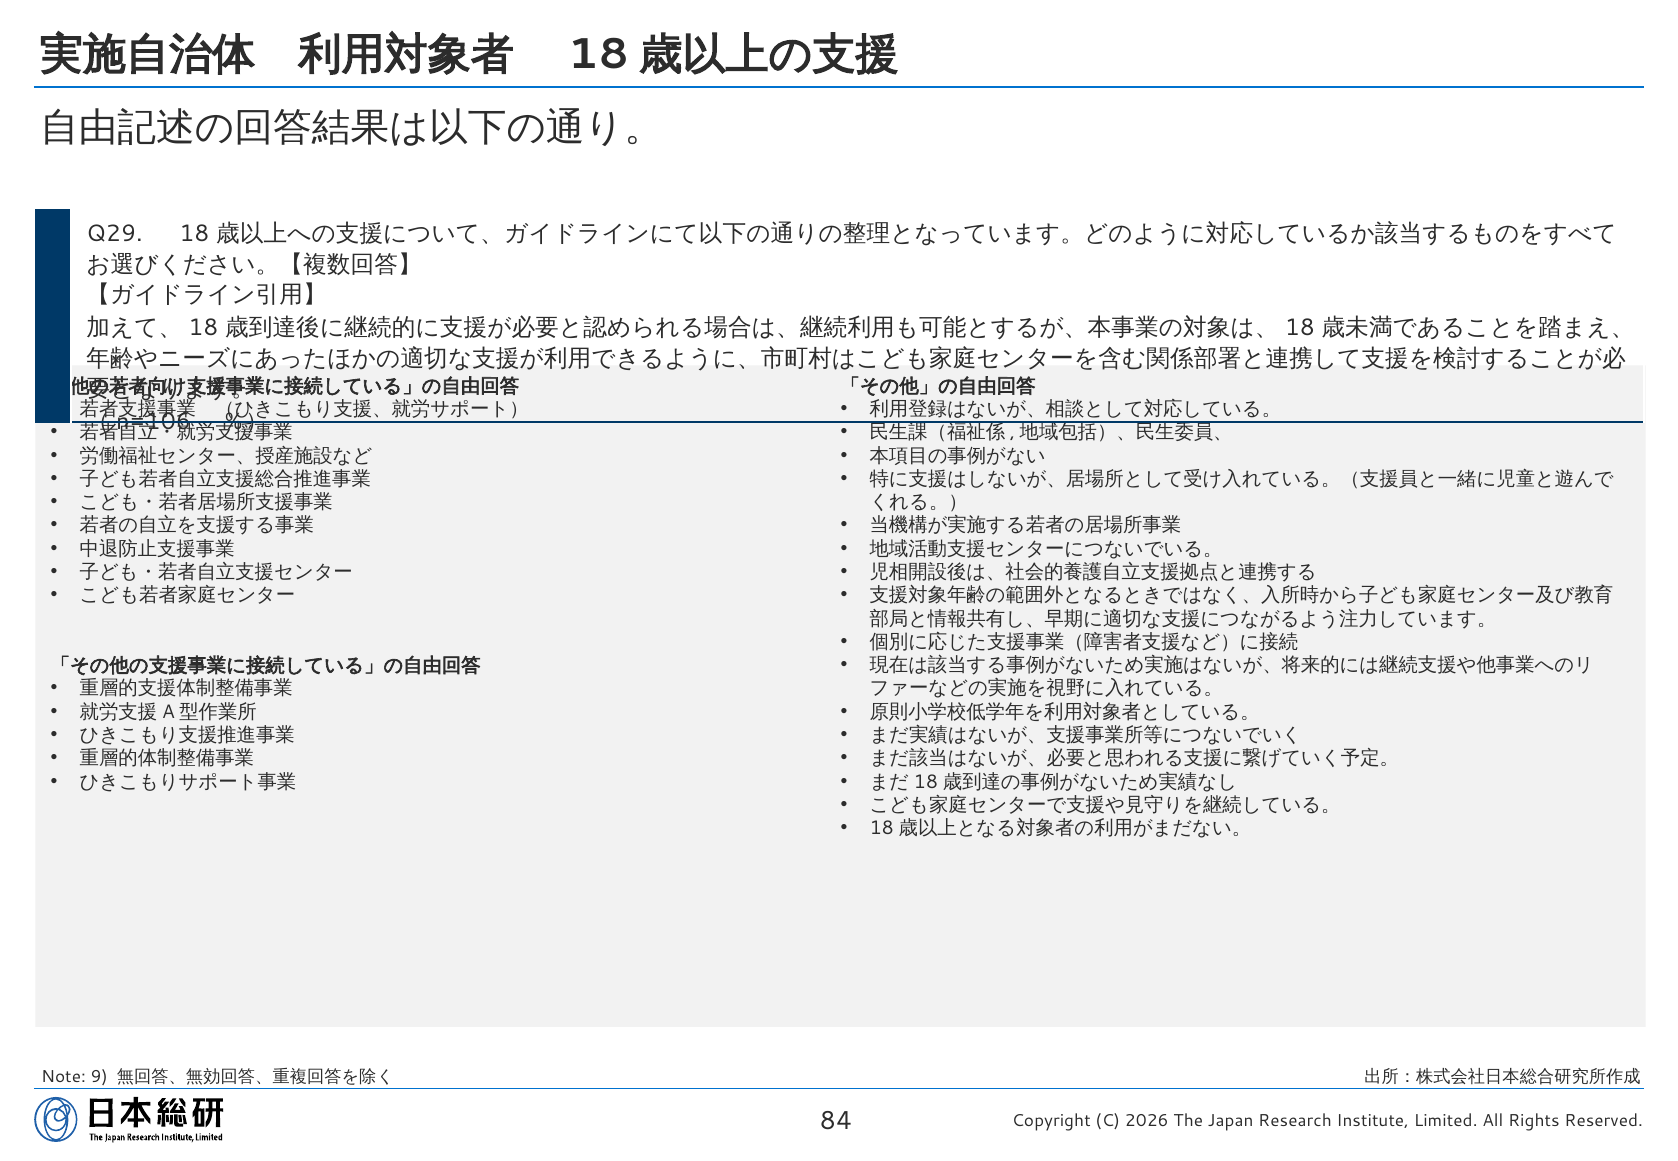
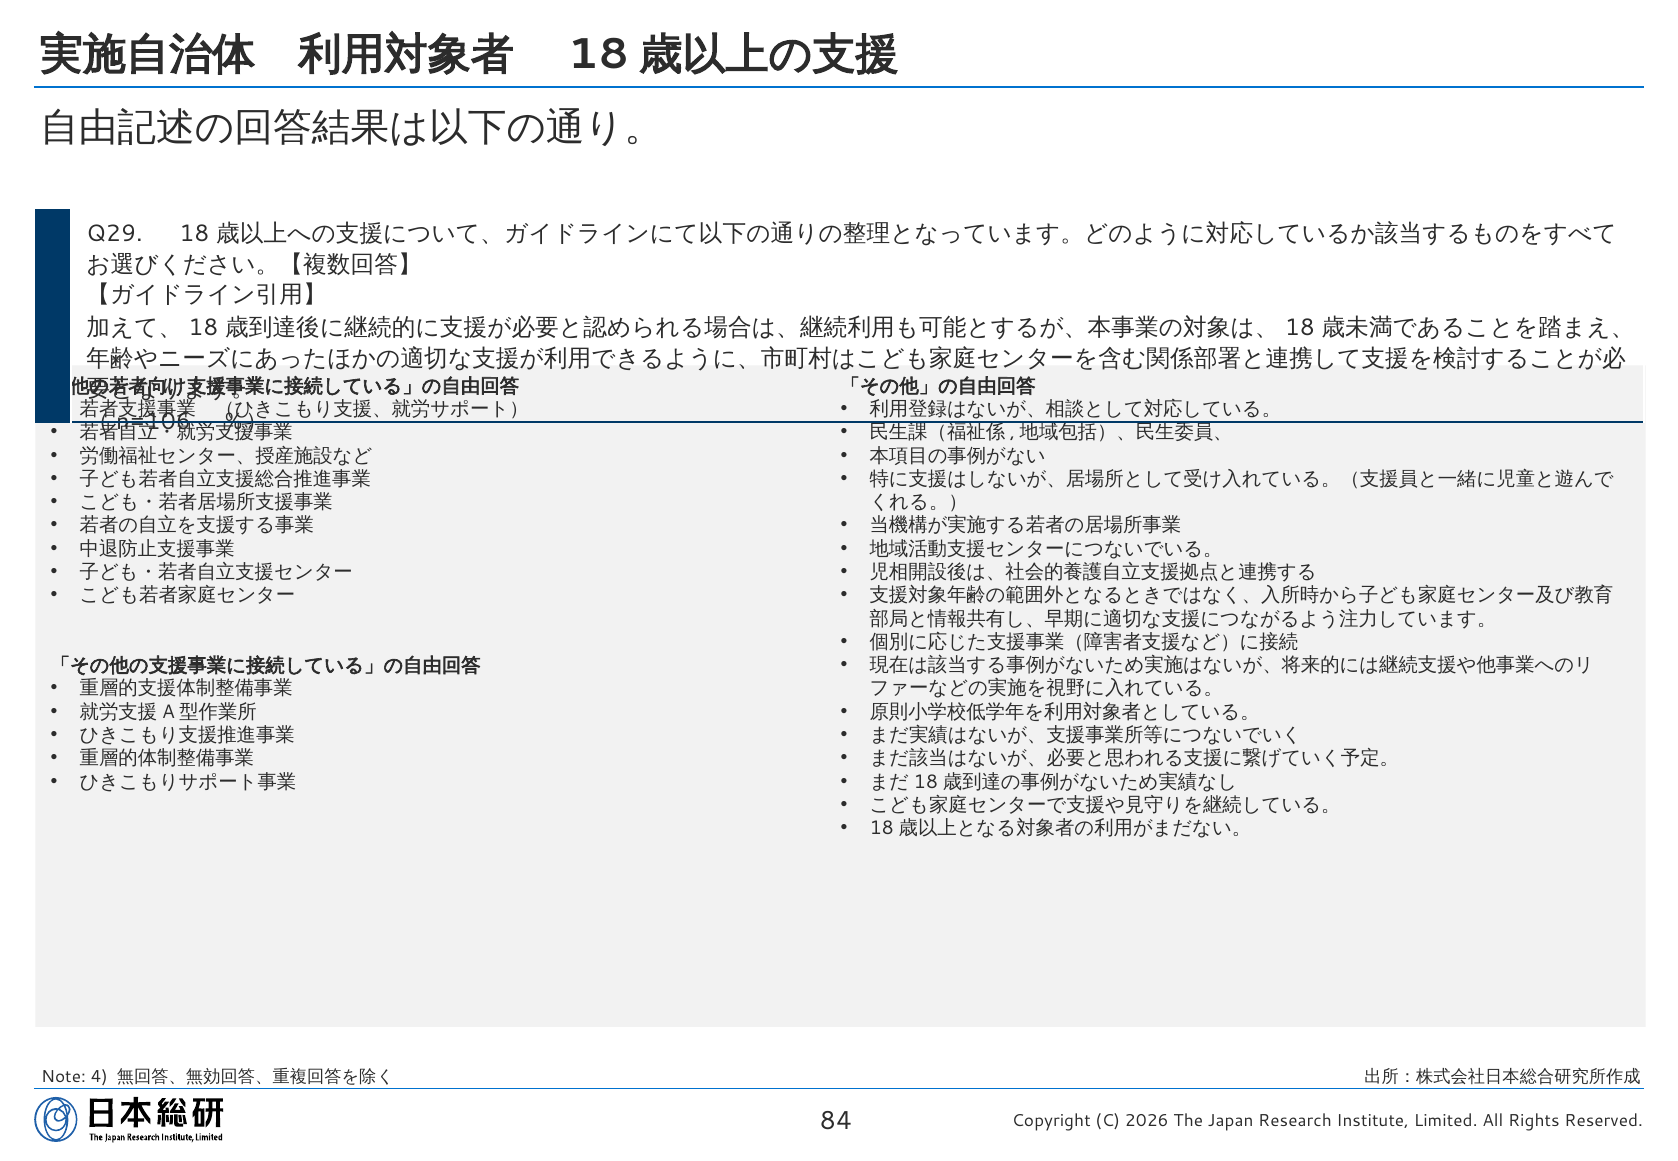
9: 9 -> 4
